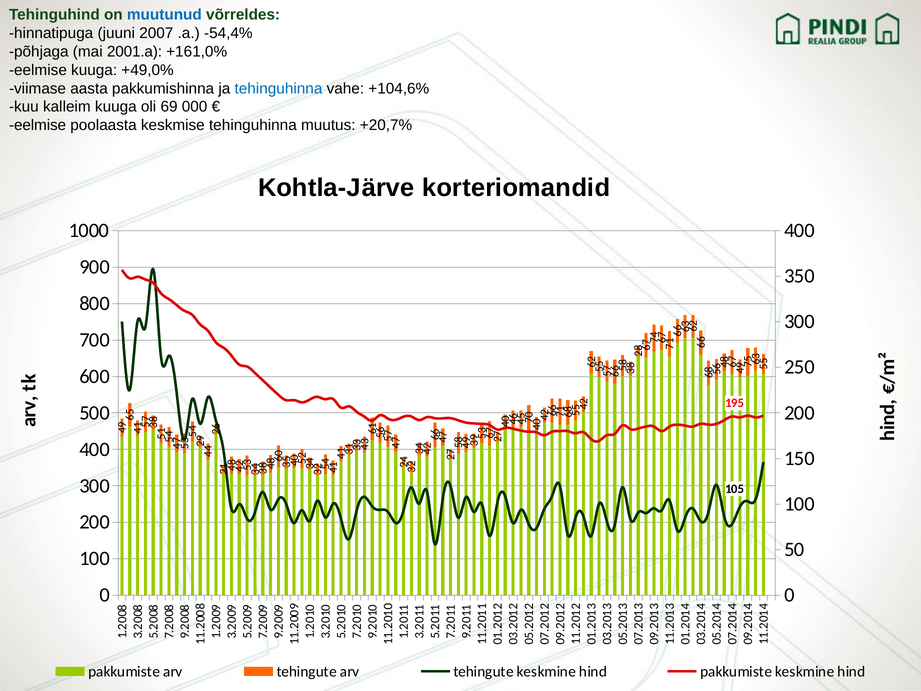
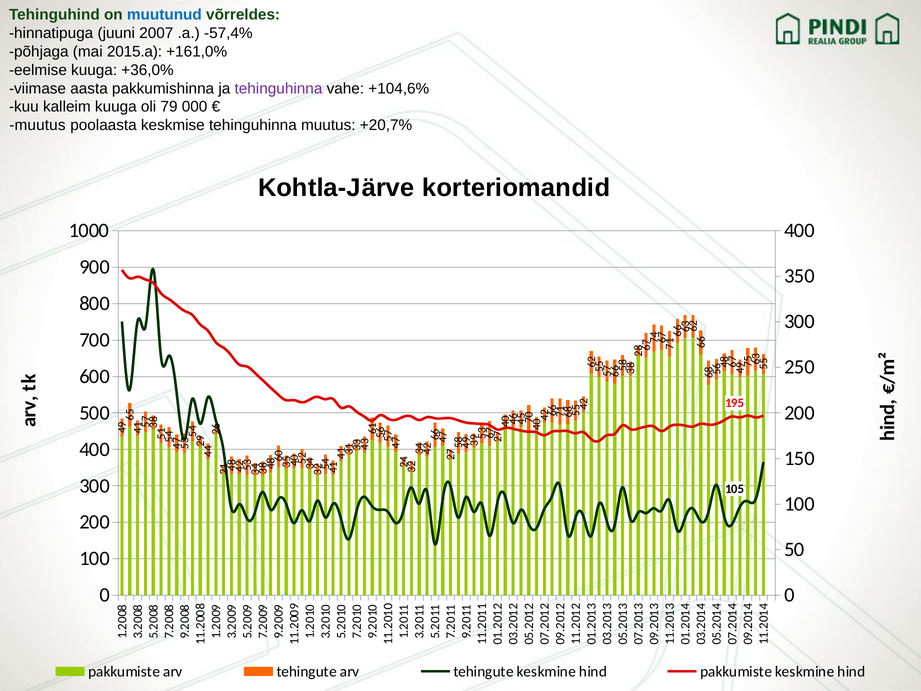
-54,4%: -54,4% -> -57,4%
2001.a: 2001.a -> 2015.a
+49,0%: +49,0% -> +36,0%
tehinguhinna at (278, 88) colour: blue -> purple
69: 69 -> 79
eelmise at (38, 125): eelmise -> muutus
